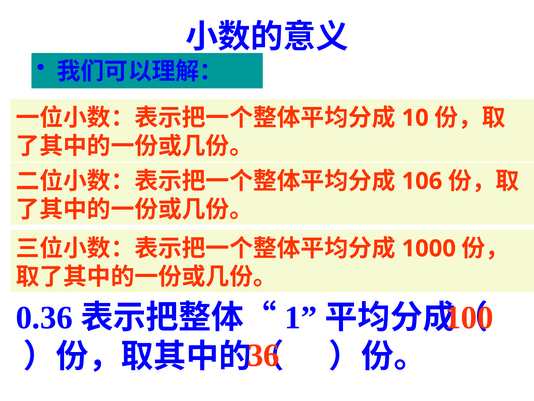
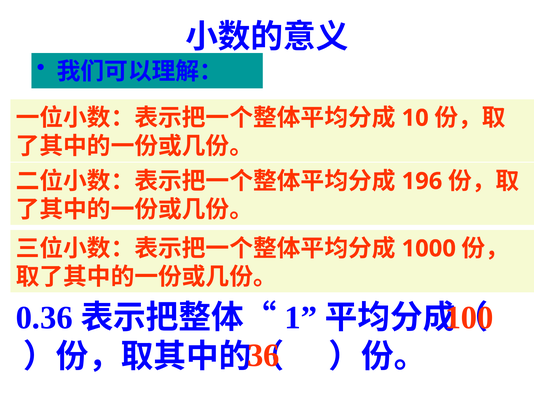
106: 106 -> 196
